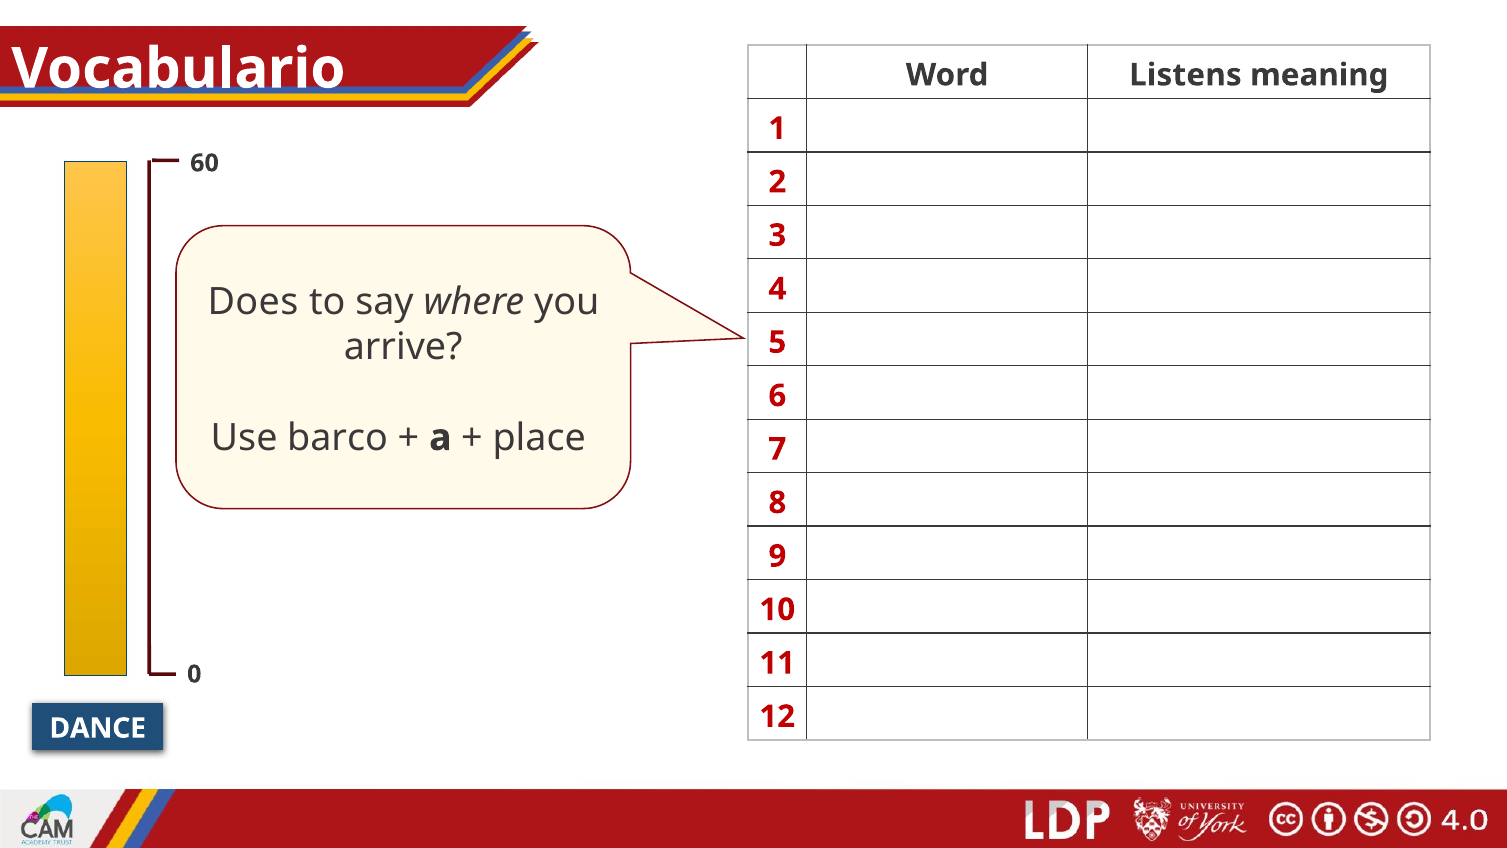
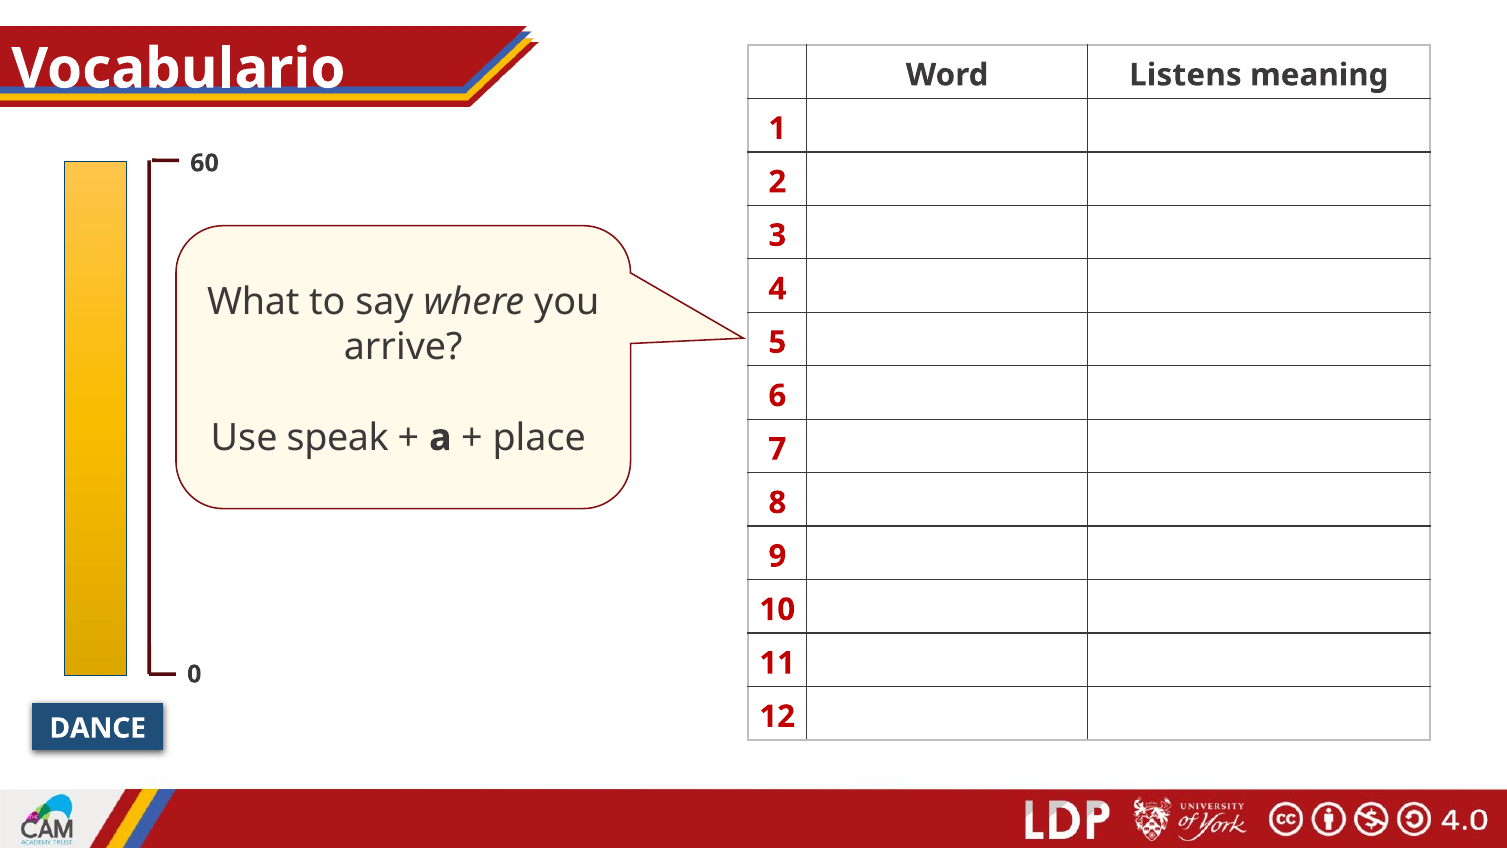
Does: Does -> What
Use barco: barco -> speak
